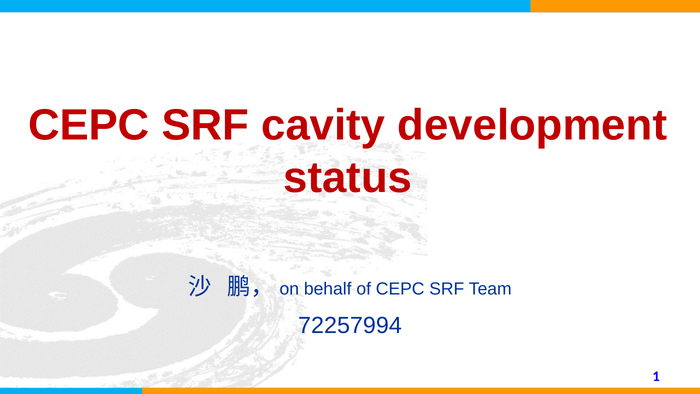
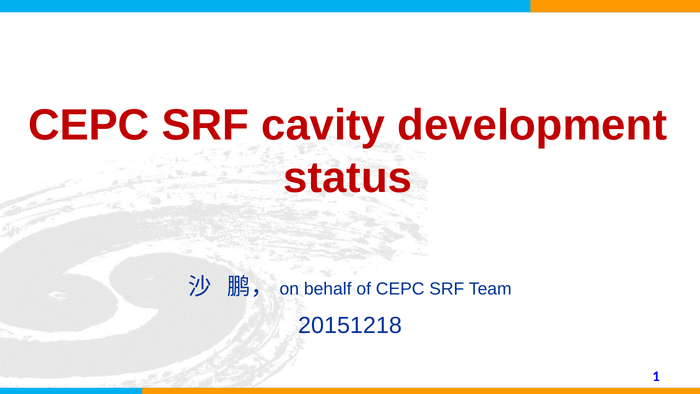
72257994: 72257994 -> 20151218
